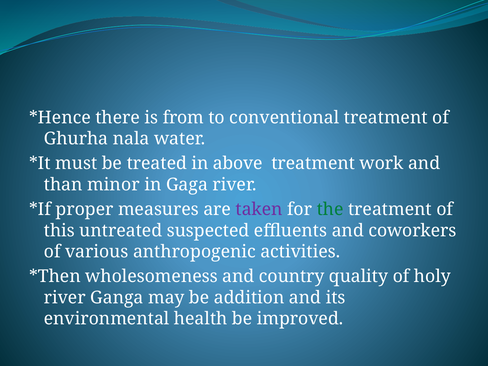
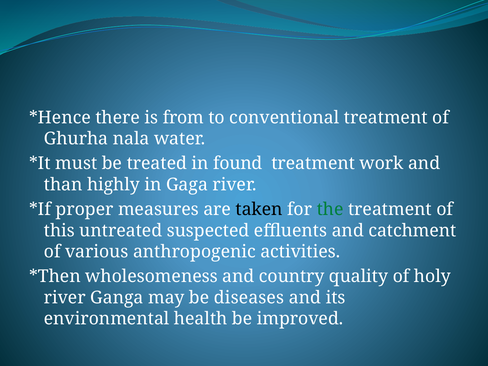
above: above -> found
minor: minor -> highly
taken colour: purple -> black
coworkers: coworkers -> catchment
addition: addition -> diseases
